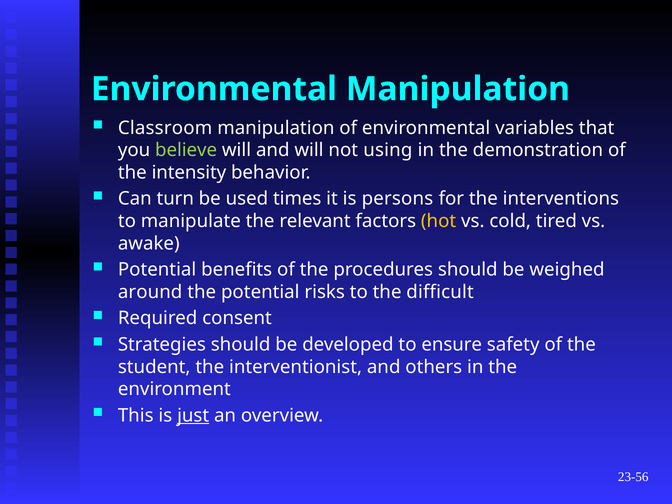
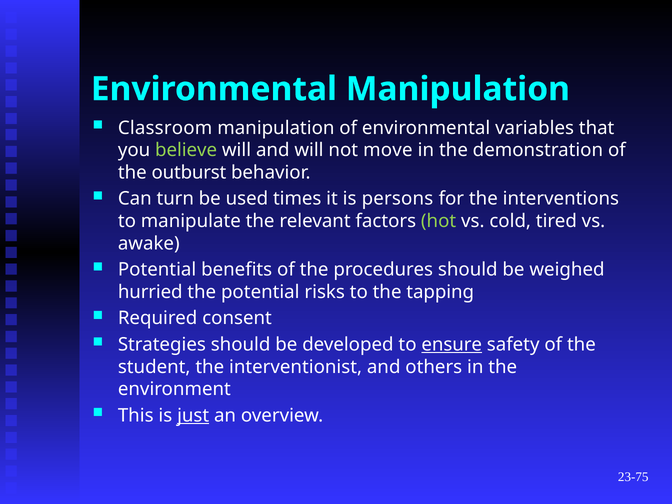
using: using -> move
intensity: intensity -> outburst
hot colour: yellow -> light green
around: around -> hurried
difficult: difficult -> tapping
ensure underline: none -> present
23-56: 23-56 -> 23-75
